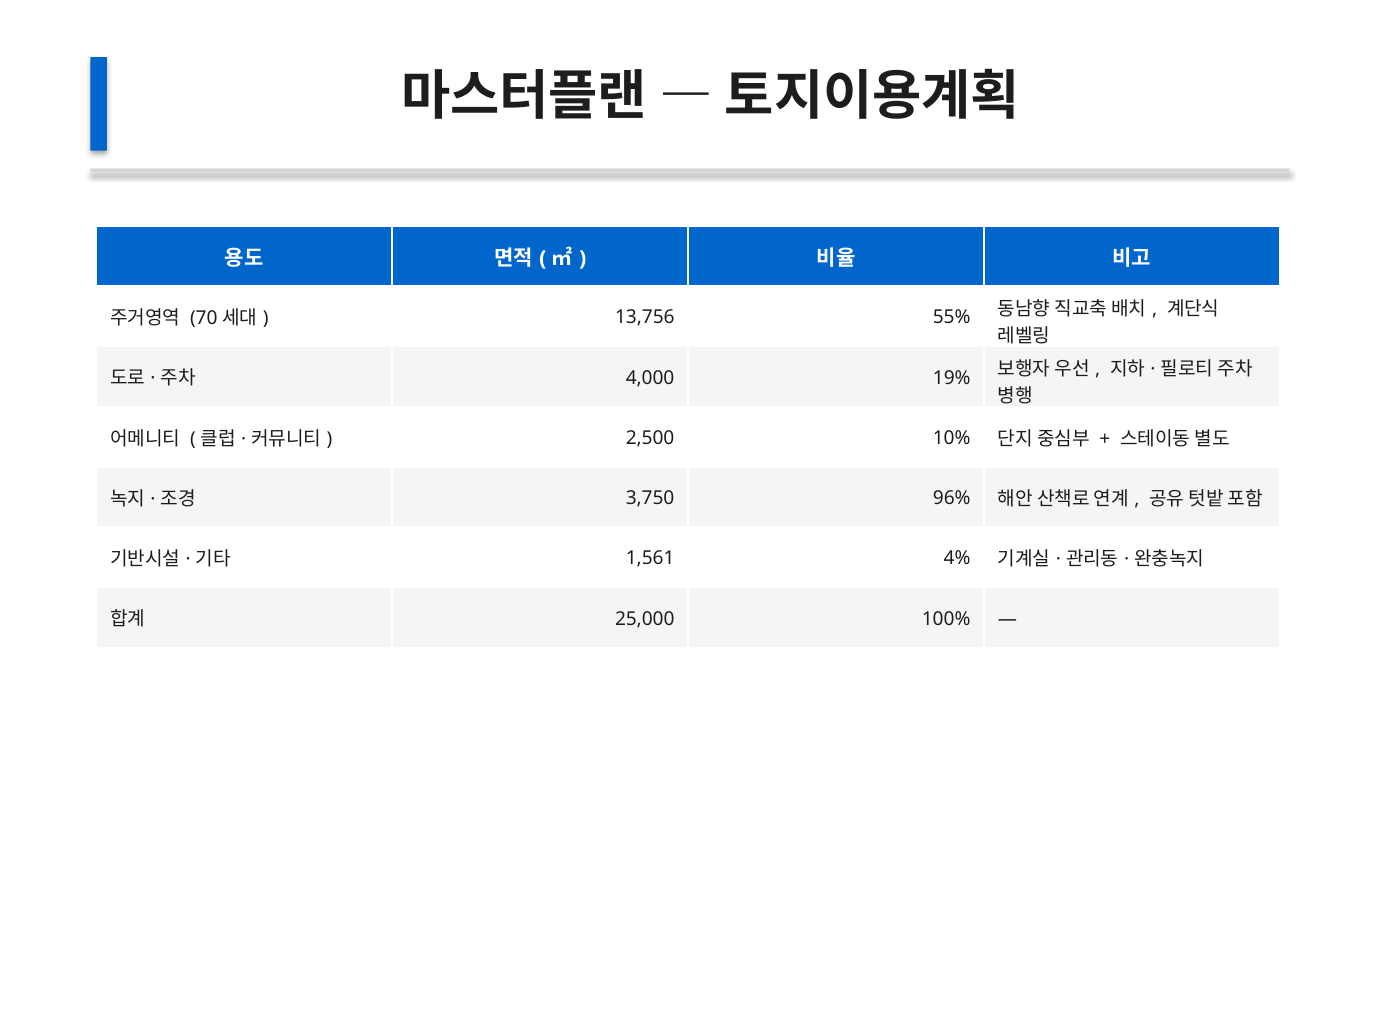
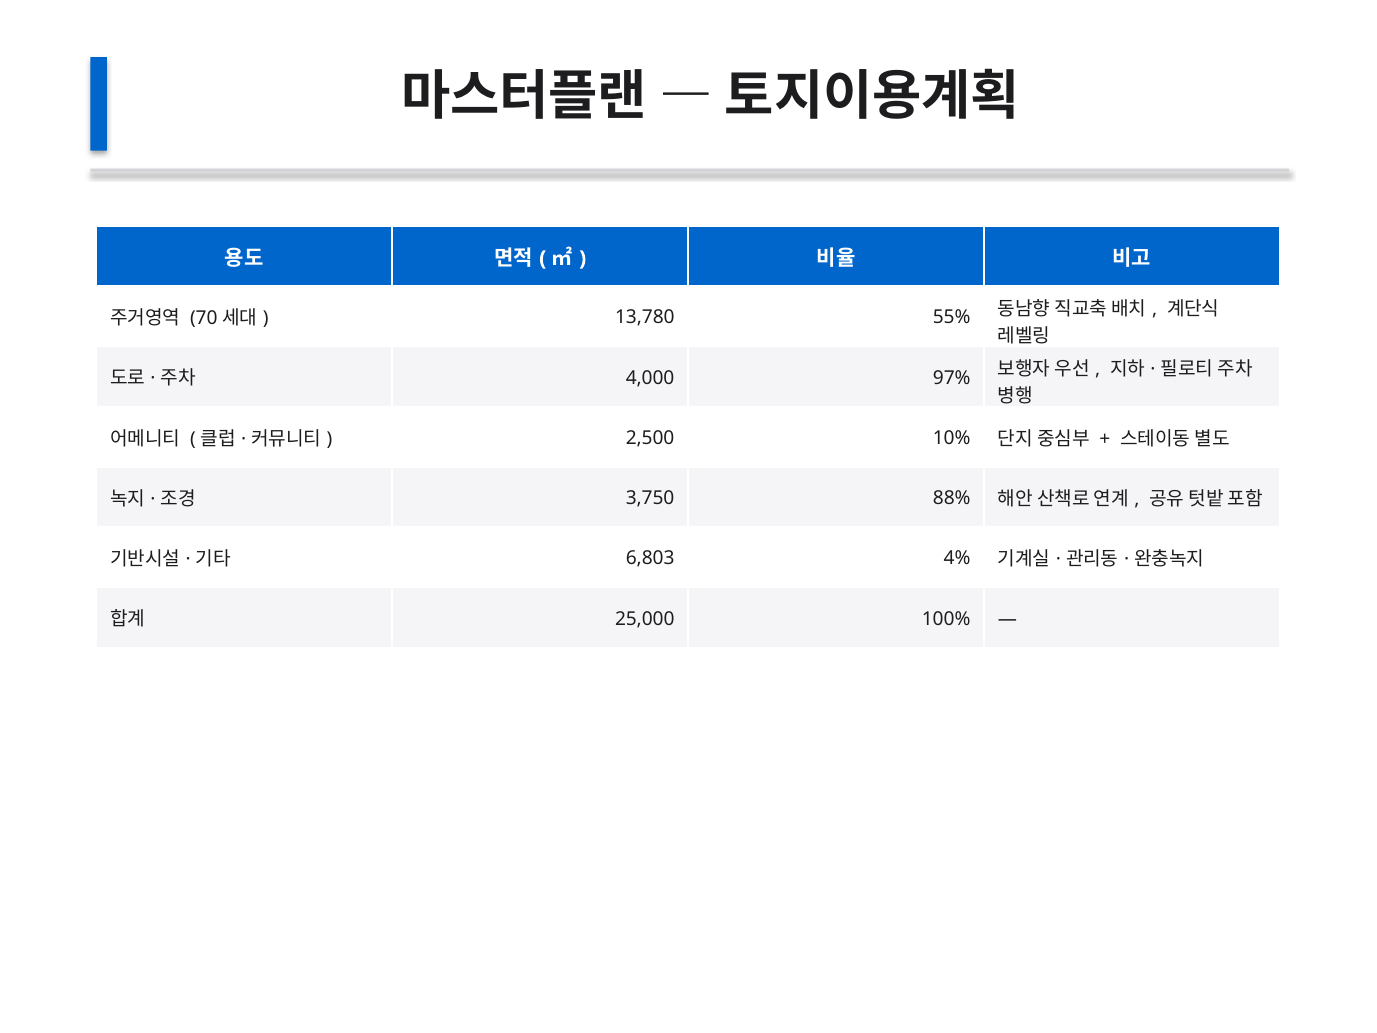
13,756: 13,756 -> 13,780
19%: 19% -> 97%
96%: 96% -> 88%
1,561: 1,561 -> 6,803
